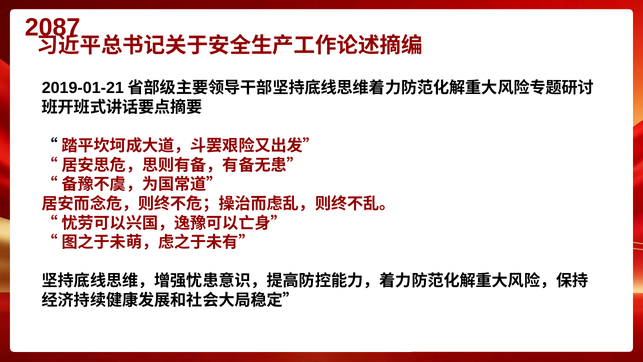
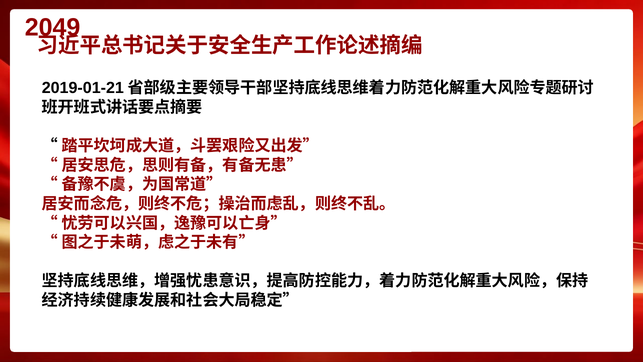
2087: 2087 -> 2049
